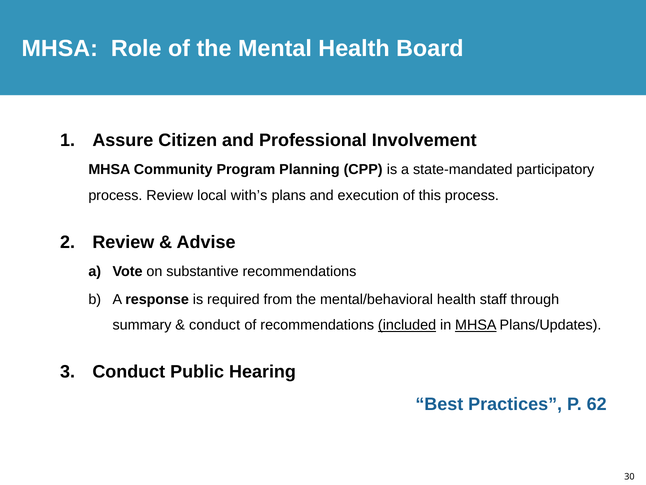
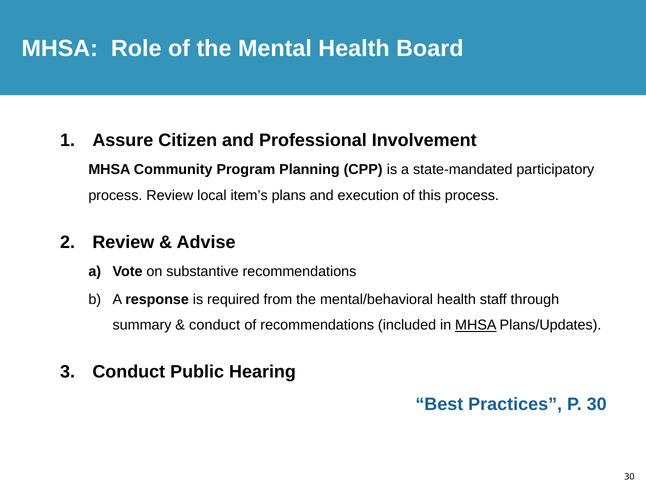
with’s: with’s -> item’s
included underline: present -> none
P 62: 62 -> 30
